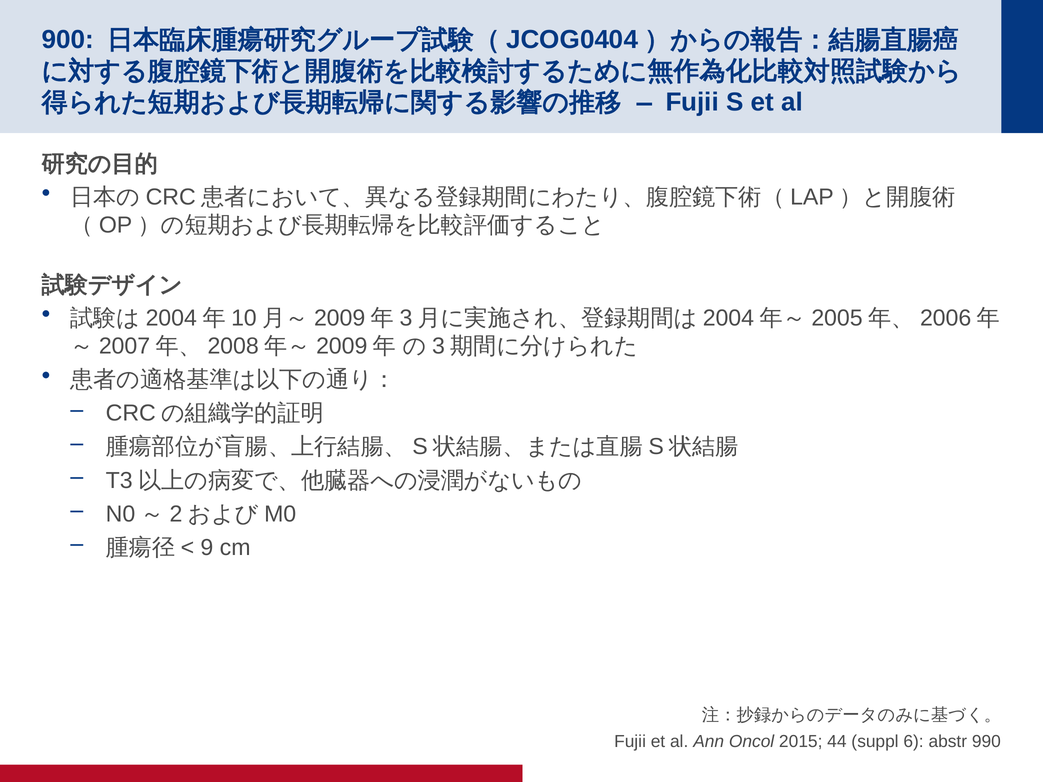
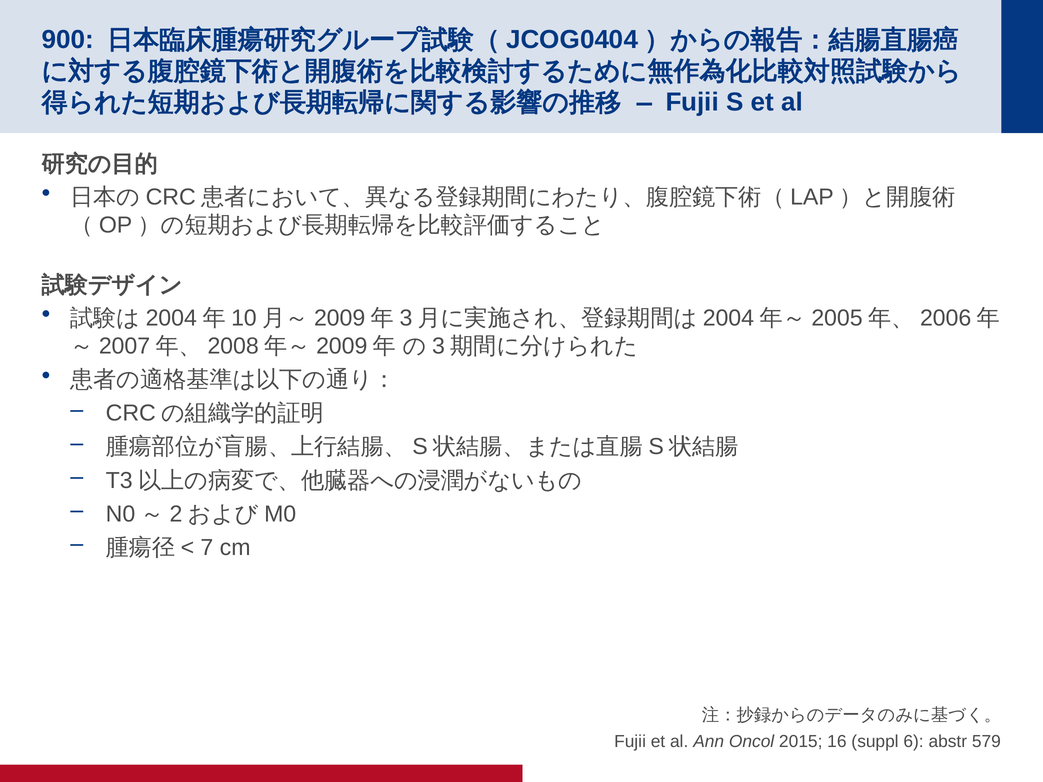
9: 9 -> 7
44: 44 -> 16
990: 990 -> 579
